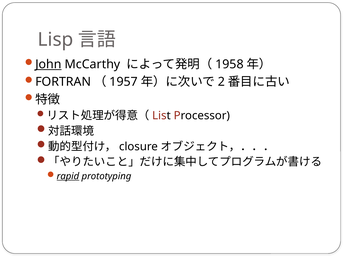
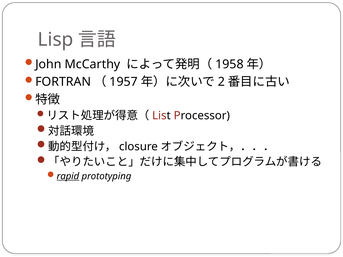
John underline: present -> none
